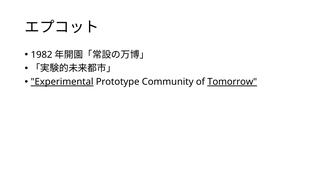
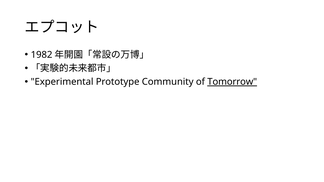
Experimental underline: present -> none
